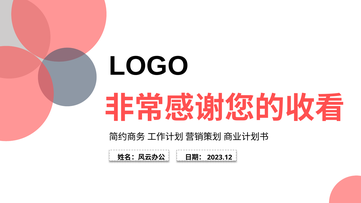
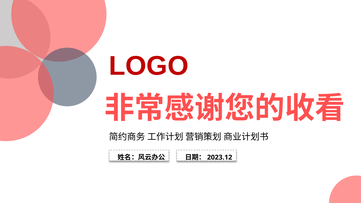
LOGO colour: black -> red
